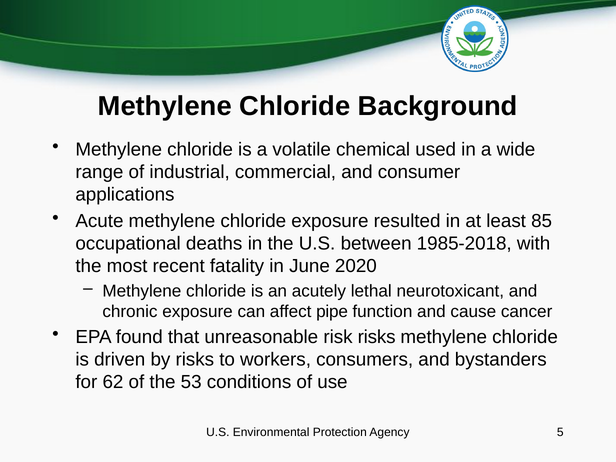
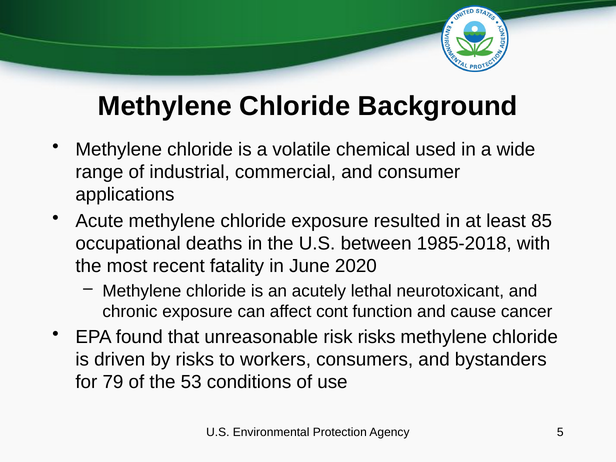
pipe: pipe -> cont
62: 62 -> 79
